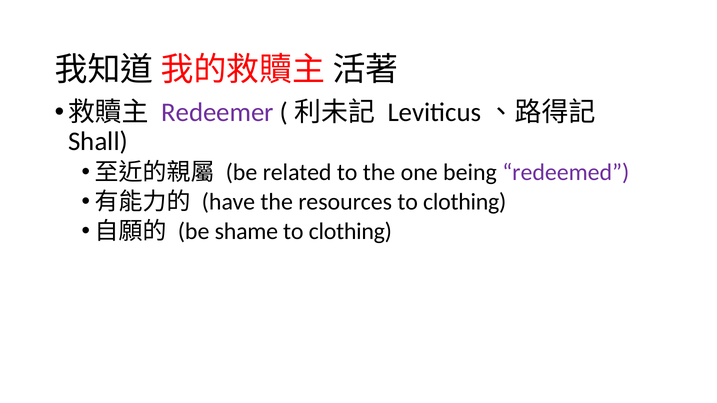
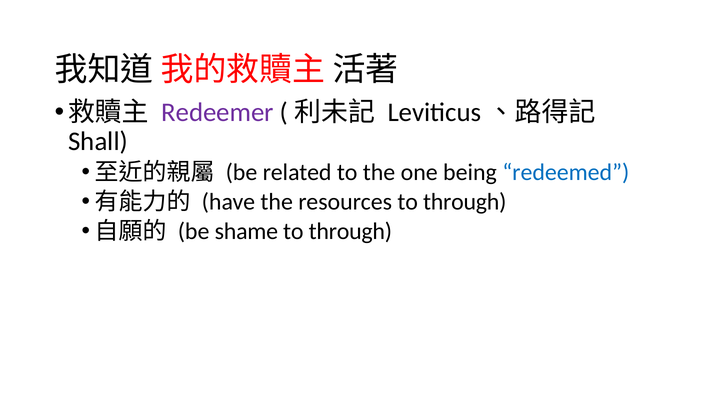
redeemed colour: purple -> blue
resources to clothing: clothing -> through
clothing at (350, 232): clothing -> through
